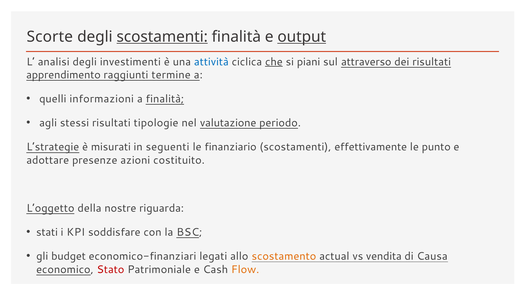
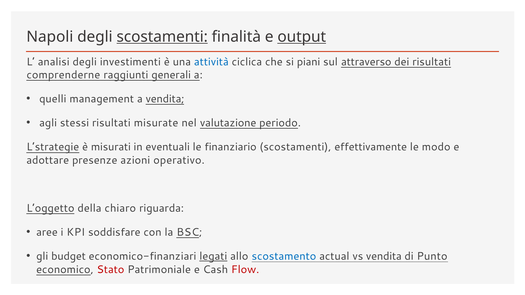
Scorte: Scorte -> Napoli
che underline: present -> none
apprendimento: apprendimento -> comprenderne
termine: termine -> generali
informazioni: informazioni -> management
a finalità: finalità -> vendita
tipologie: tipologie -> misurate
seguenti: seguenti -> eventuali
punto: punto -> modo
costituito: costituito -> operativo
nostre: nostre -> chiaro
stati: stati -> aree
legati underline: none -> present
scostamento colour: orange -> blue
Causa: Causa -> Punto
Flow colour: orange -> red
